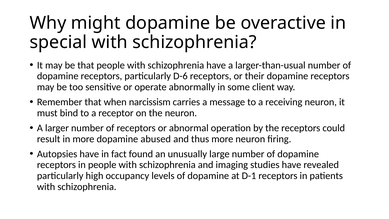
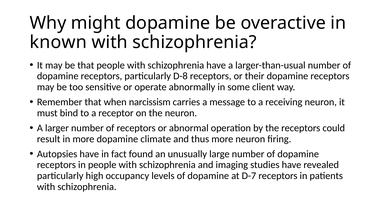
special: special -> known
D-6: D-6 -> D-8
abused: abused -> climate
D-1: D-1 -> D-7
